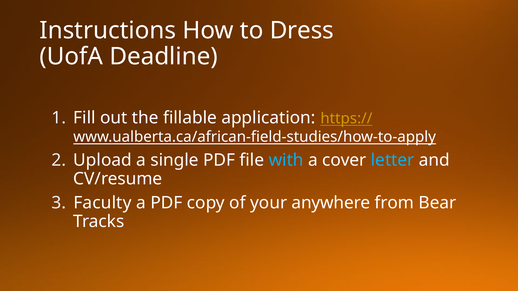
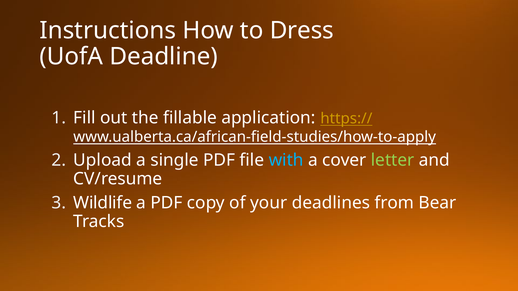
letter colour: light blue -> light green
Faculty: Faculty -> Wildlife
anywhere: anywhere -> deadlines
